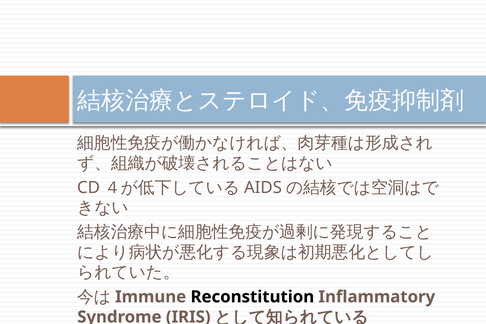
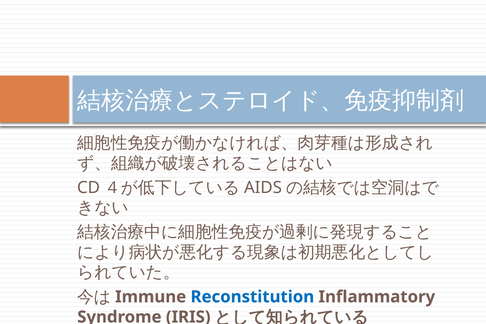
Reconstitution colour: black -> blue
